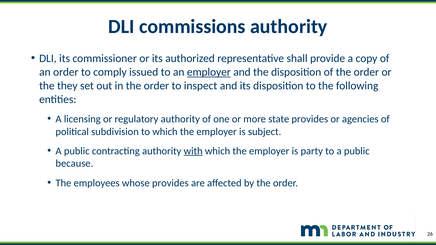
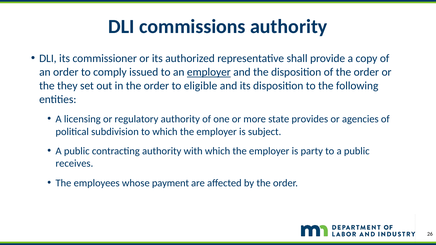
inspect: inspect -> eligible
with underline: present -> none
because: because -> receives
whose provides: provides -> payment
